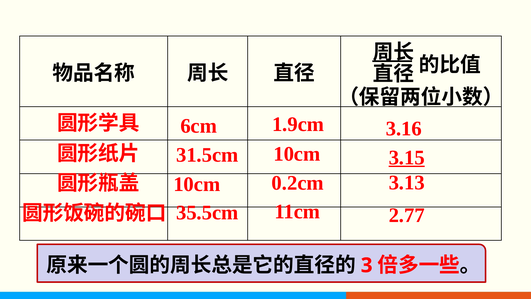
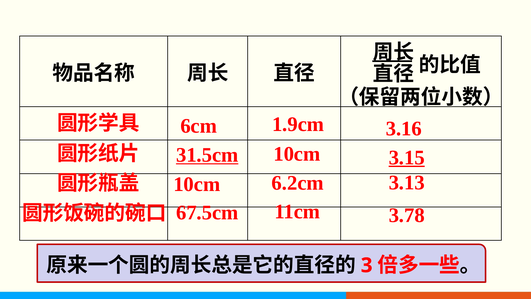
31.5cm underline: none -> present
0.2cm: 0.2cm -> 6.2cm
35.5cm: 35.5cm -> 67.5cm
2.77: 2.77 -> 3.78
